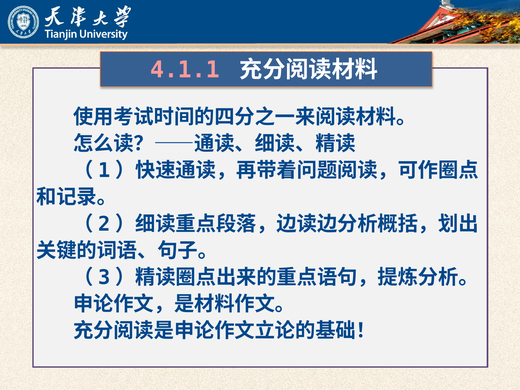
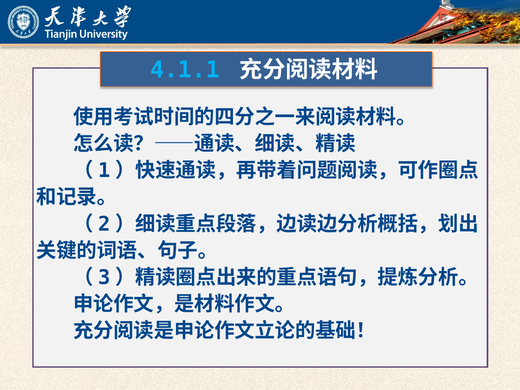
4.1.1 colour: pink -> light blue
